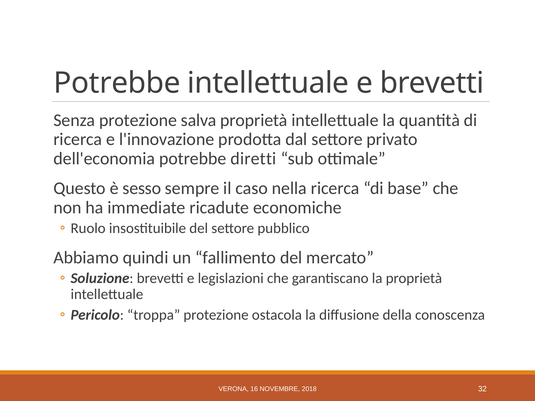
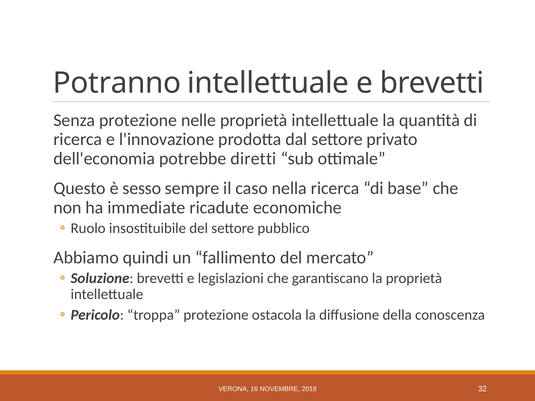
Potrebbe at (117, 83): Potrebbe -> Potranno
salva: salva -> nelle
